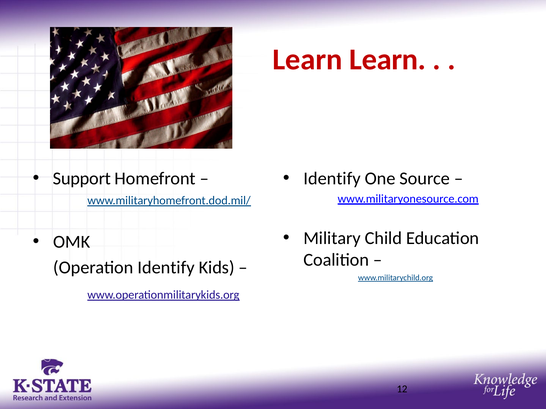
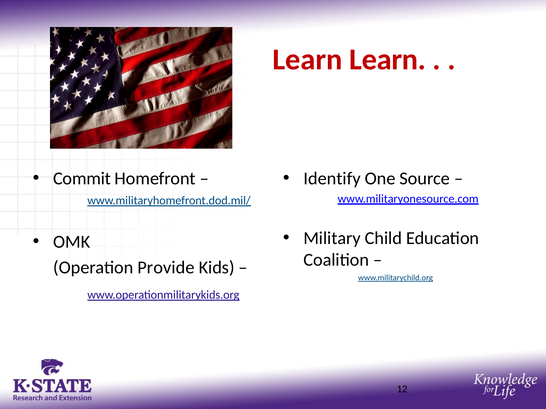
Support: Support -> Commit
Operation Identify: Identify -> Provide
